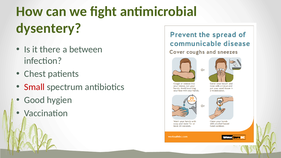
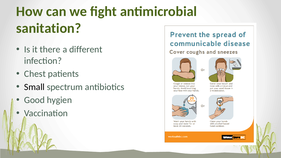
dysentery: dysentery -> sanitation
between: between -> different
Small colour: red -> black
